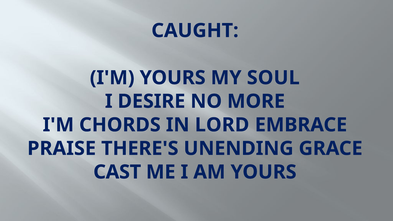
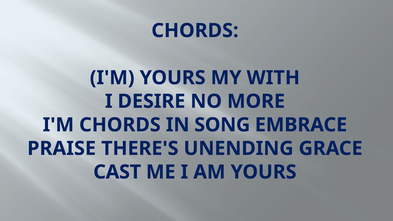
CAUGHT at (195, 31): CAUGHT -> CHORDS
SOUL: SOUL -> WITH
LORD: LORD -> SONG
